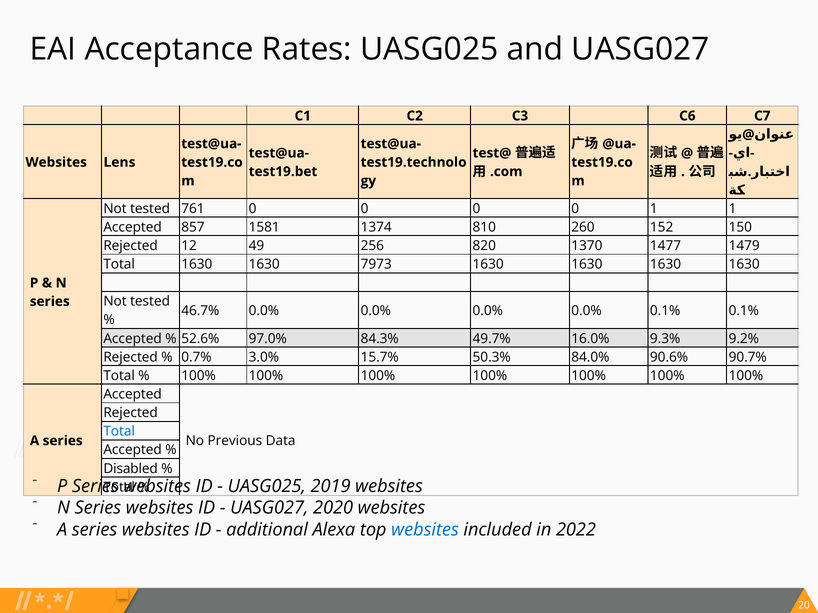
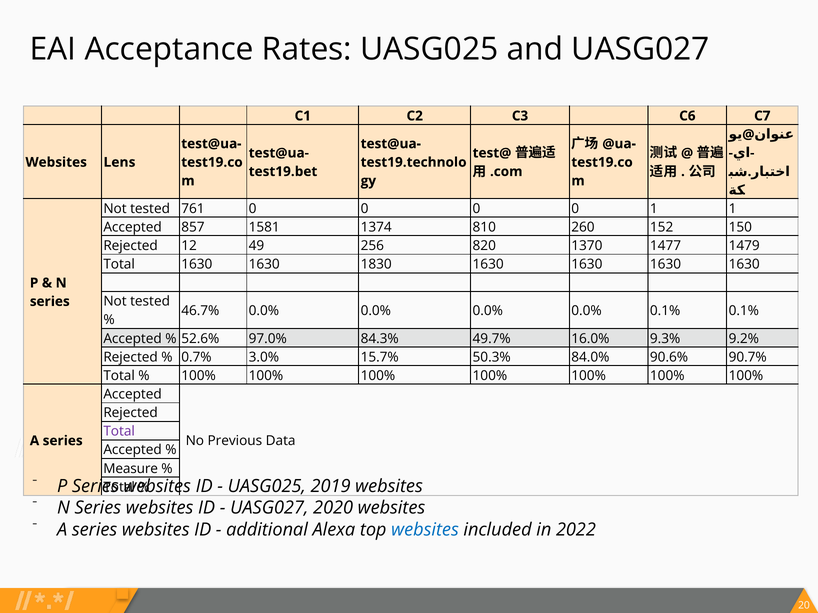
7973: 7973 -> 1830
Total at (119, 432) colour: blue -> purple
Disabled: Disabled -> Measure
